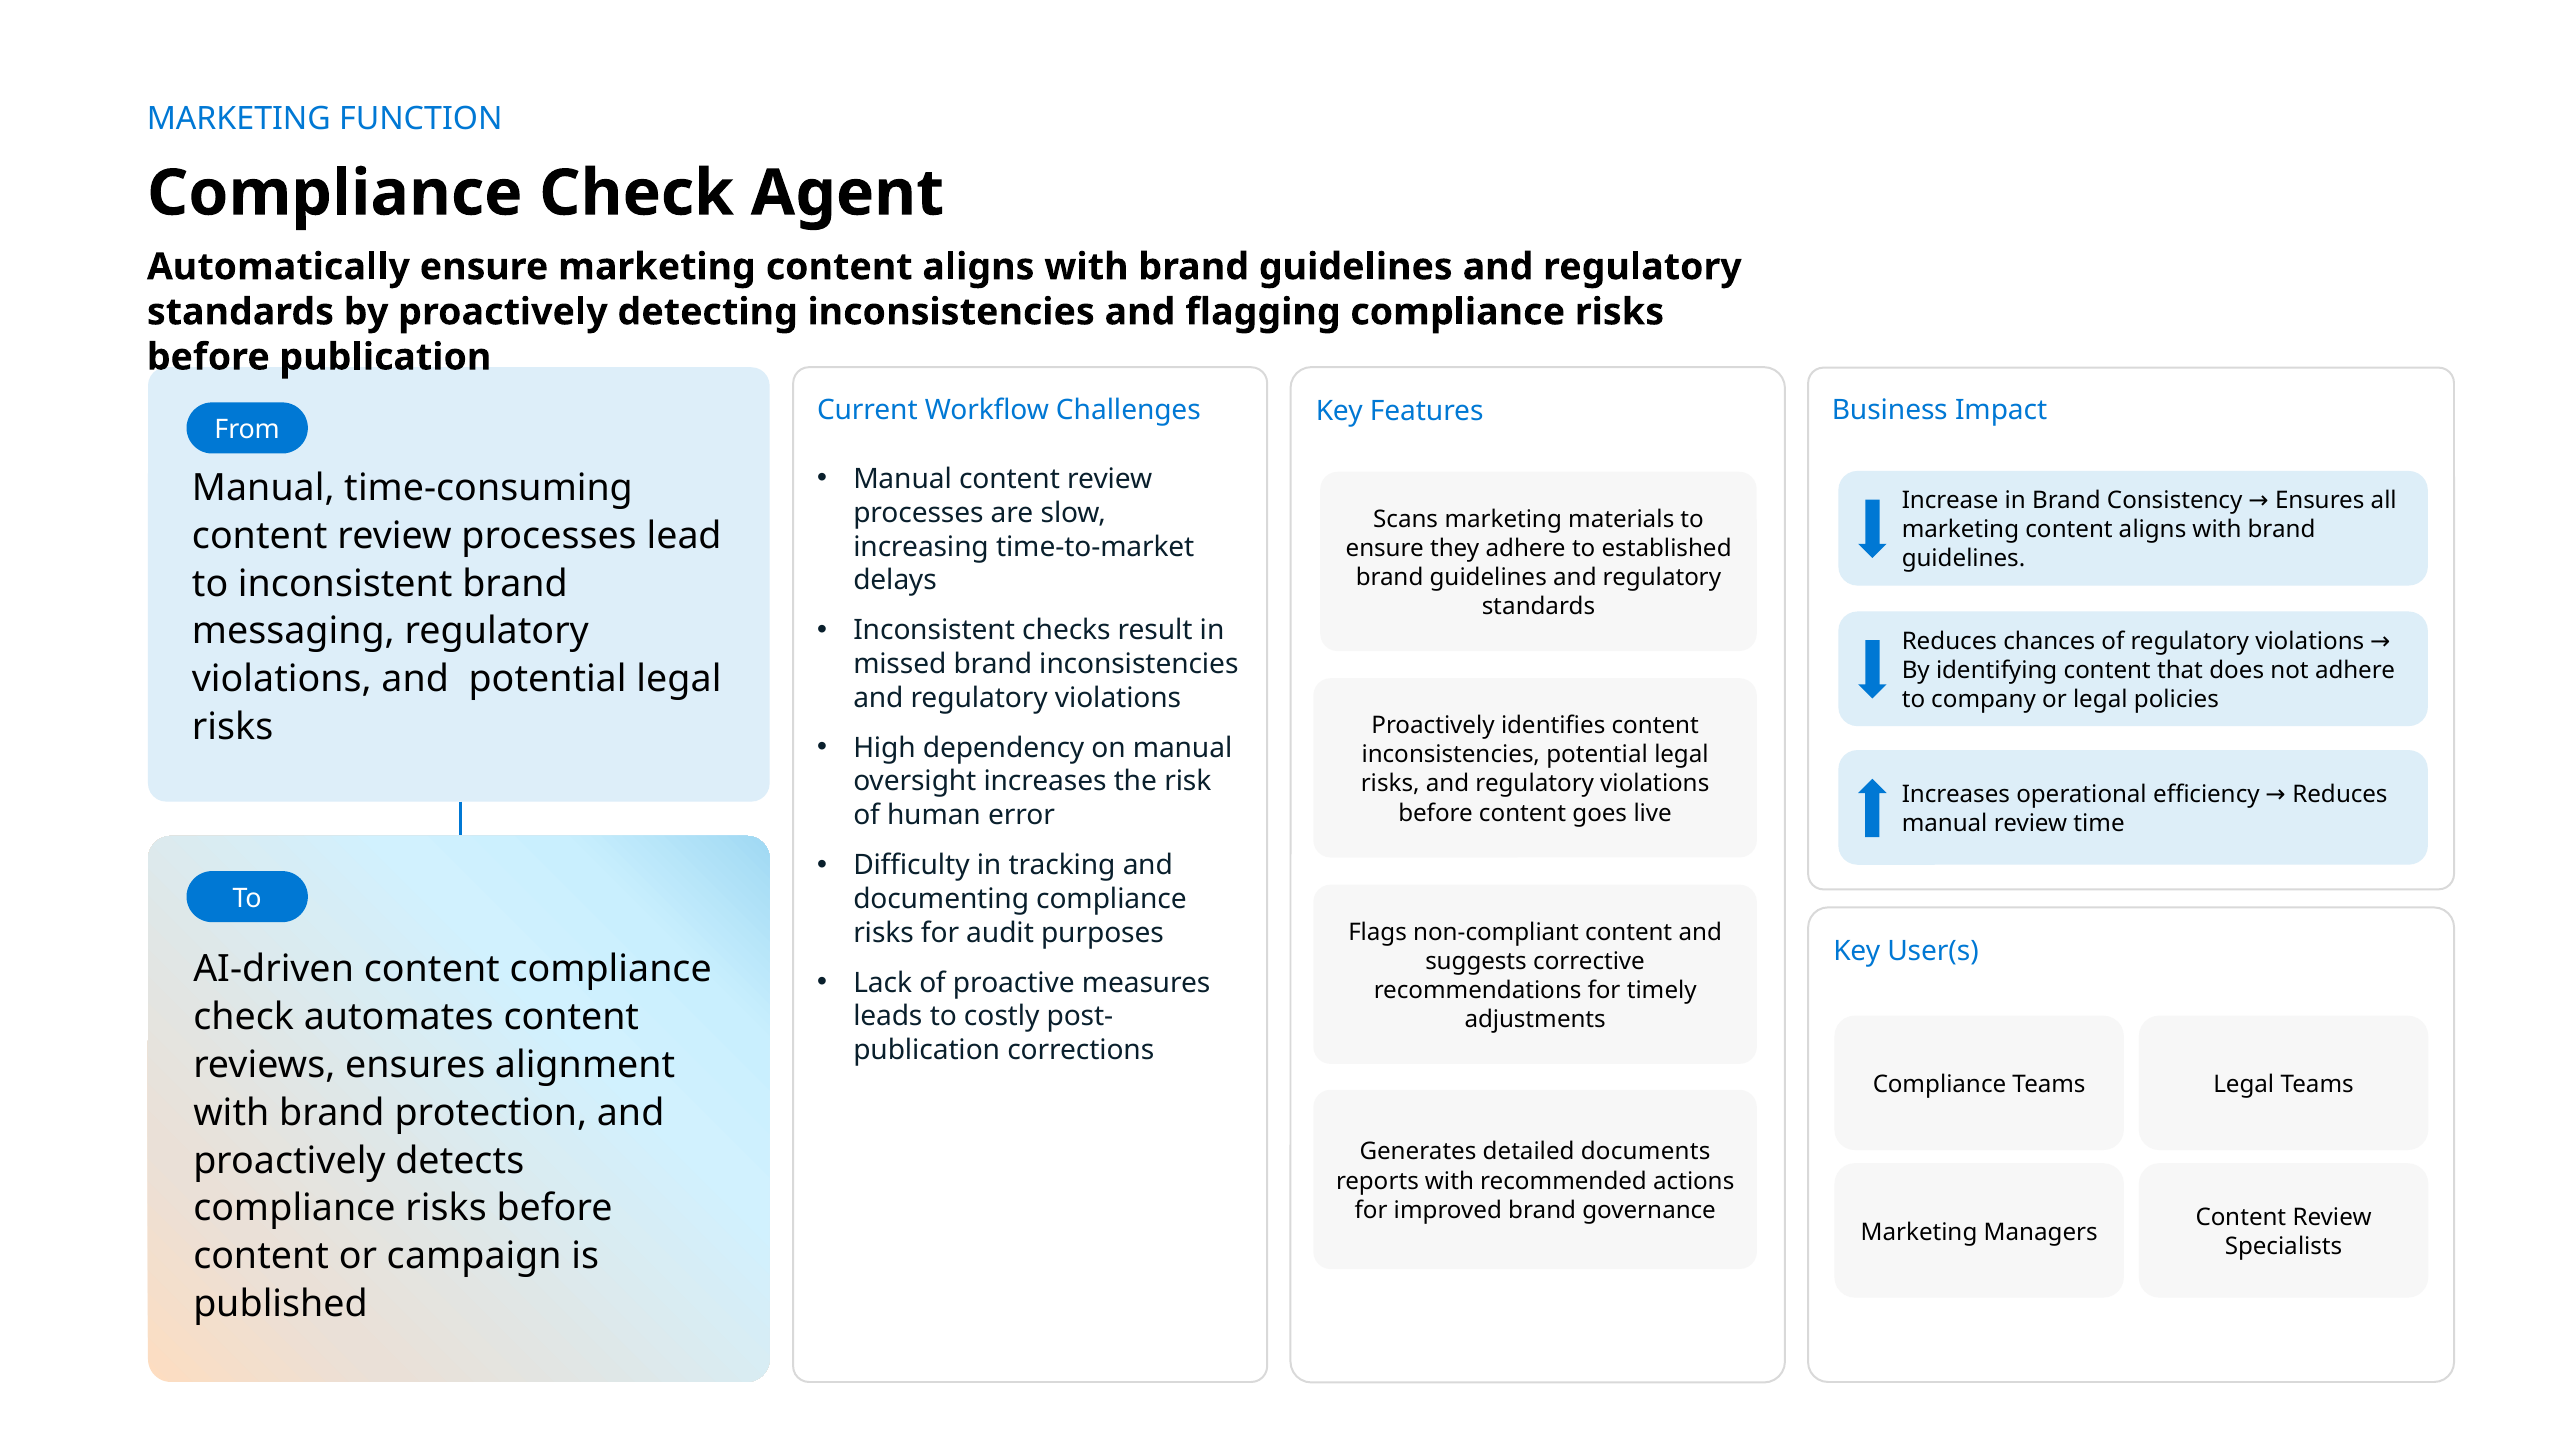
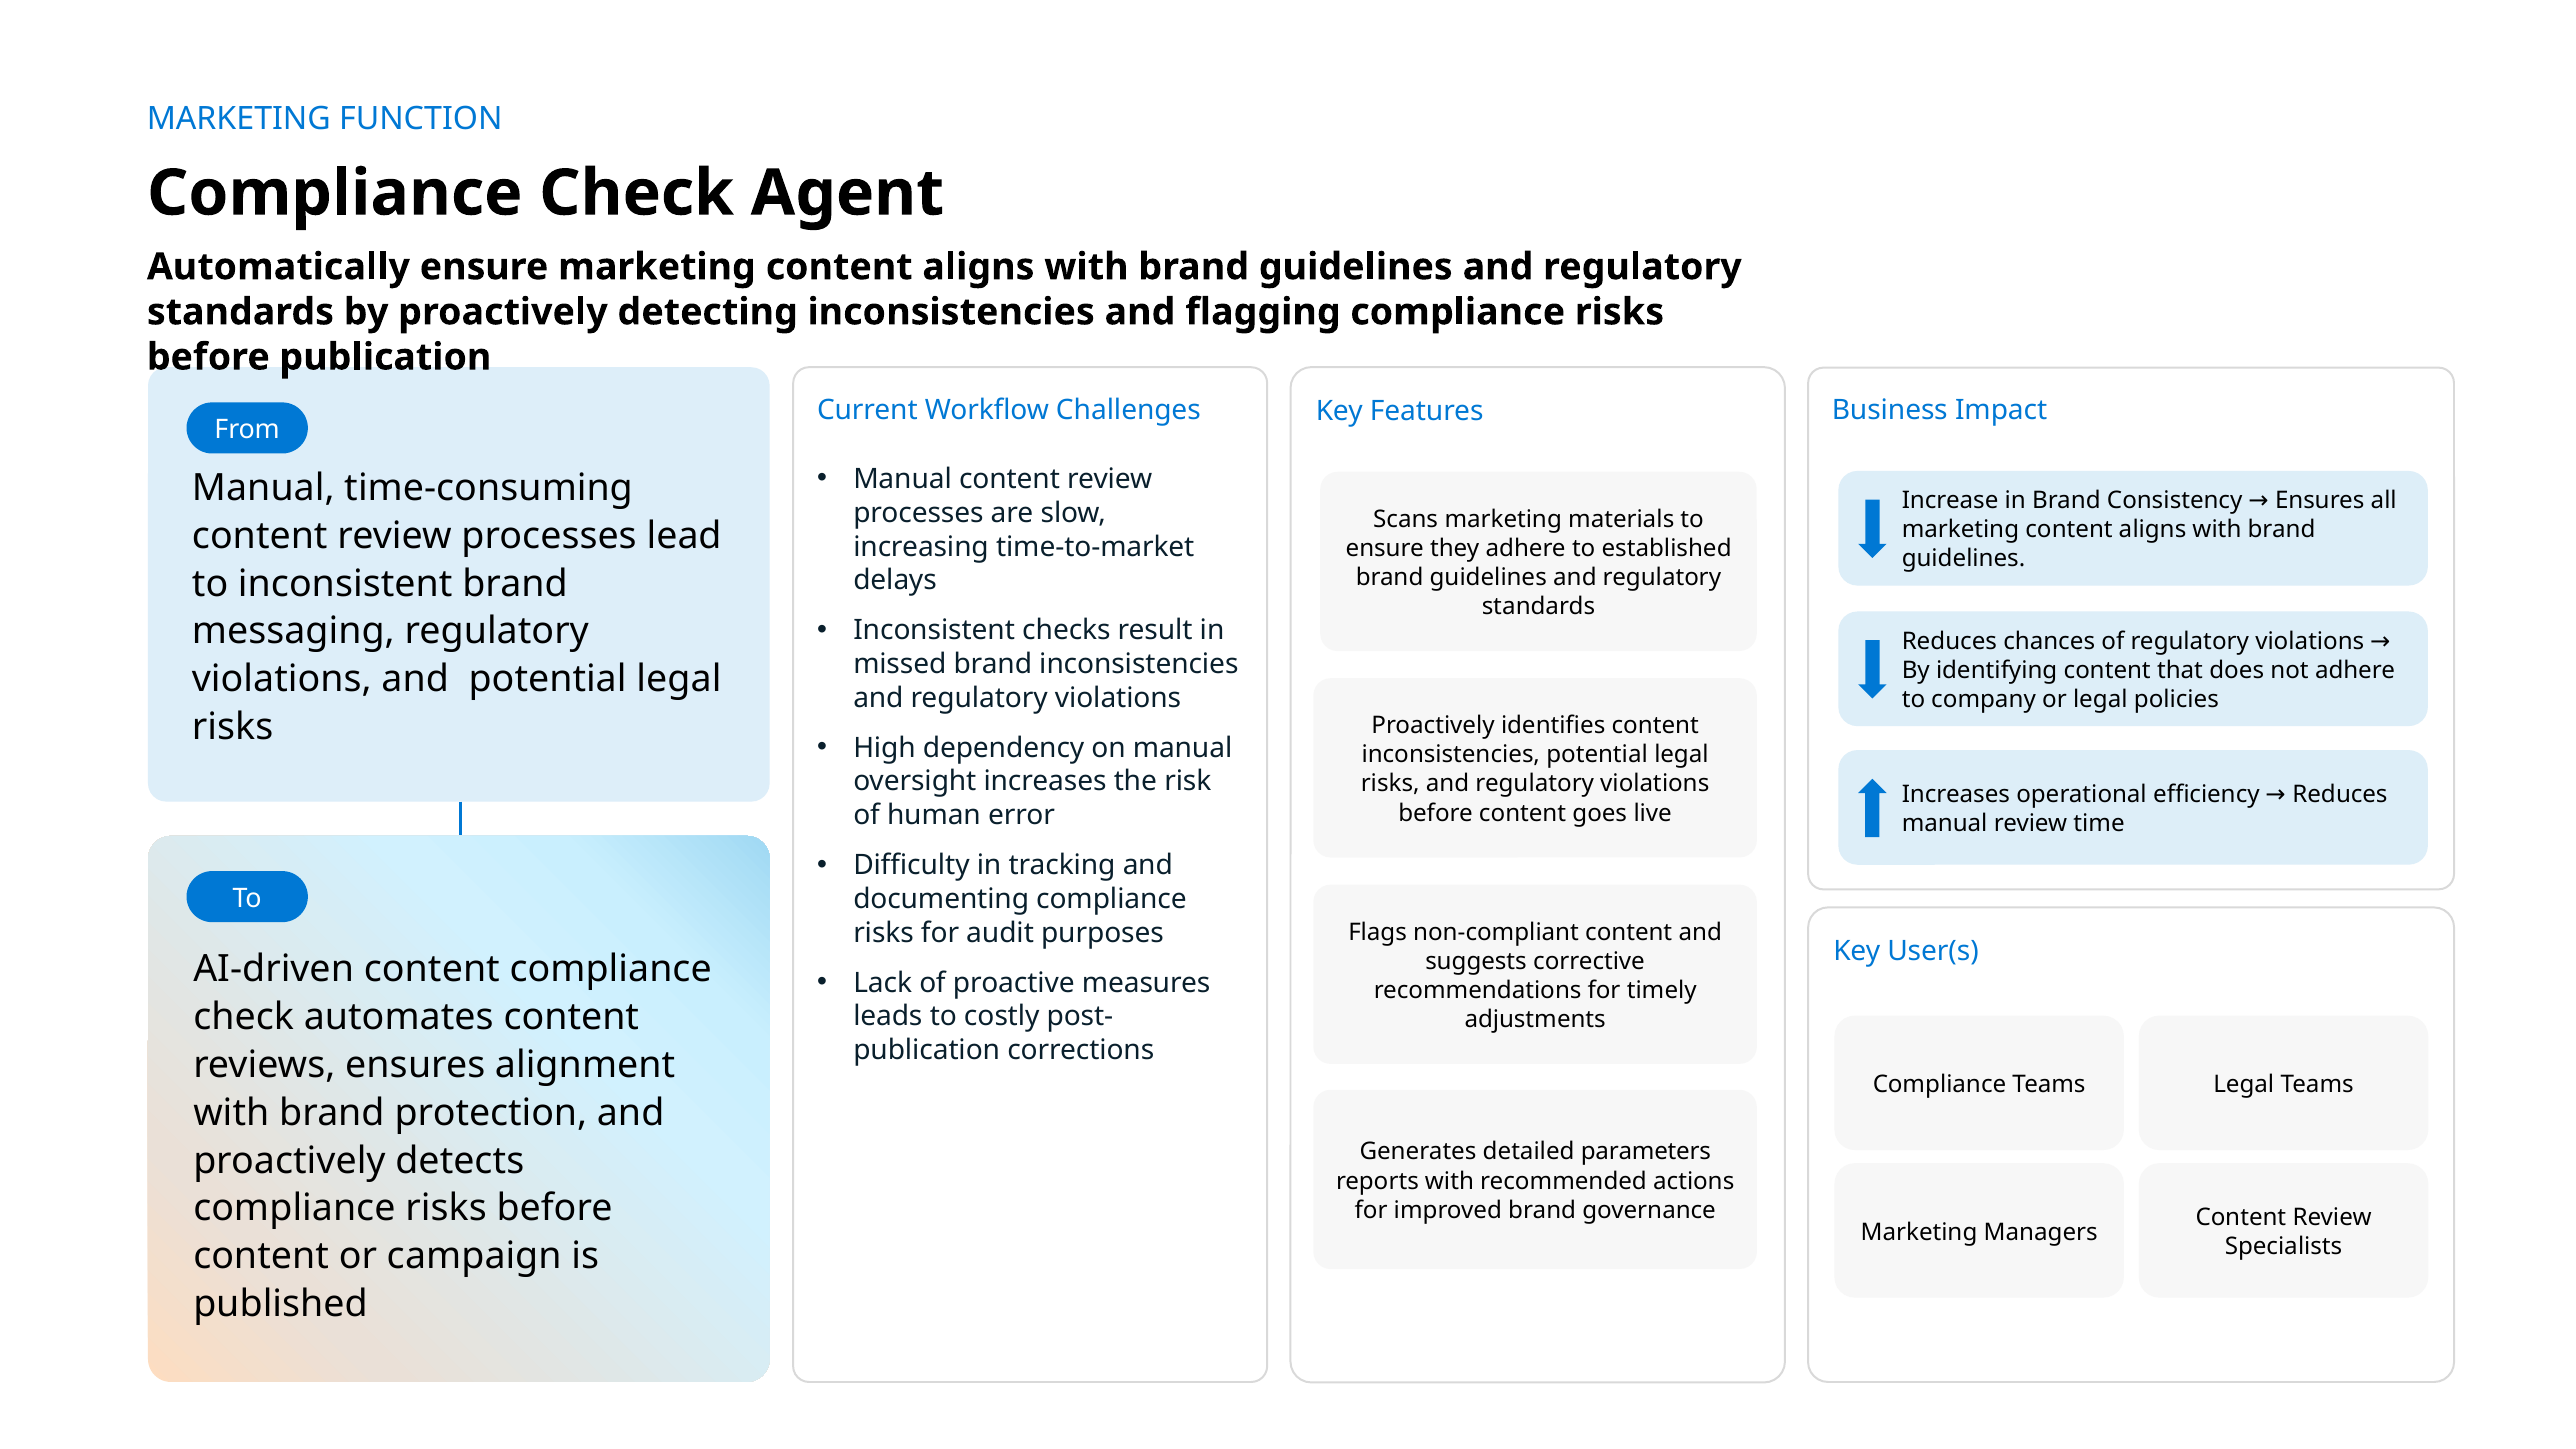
documents: documents -> parameters
